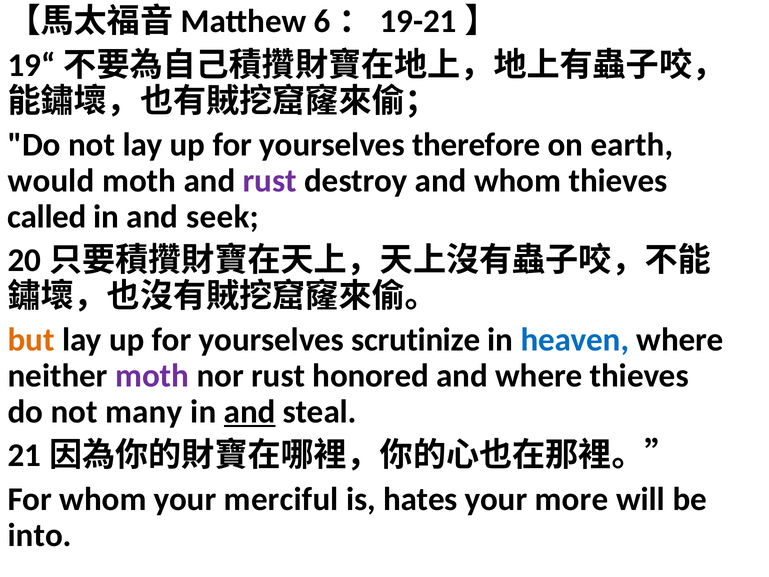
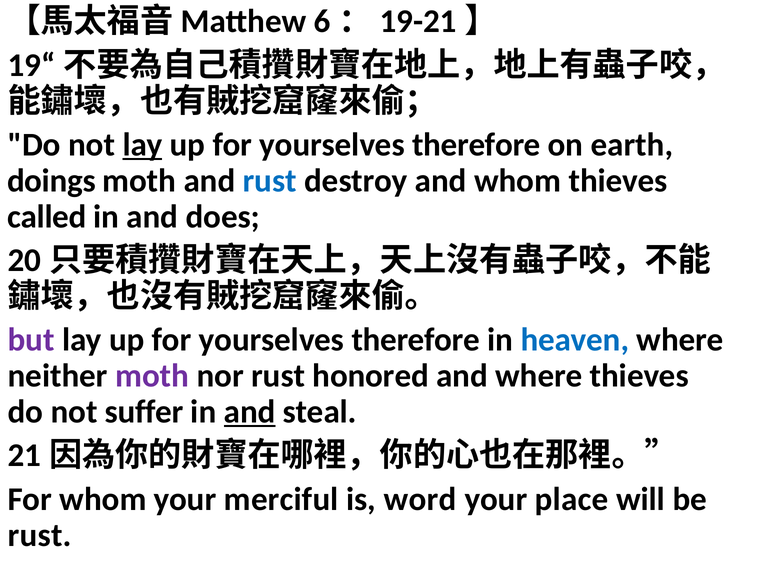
lay at (142, 145) underline: none -> present
would: would -> doings
rust at (270, 181) colour: purple -> blue
seek: seek -> does
but colour: orange -> purple
scrutinize at (416, 340): scrutinize -> therefore
many: many -> suffer
hates: hates -> word
more: more -> place
into at (40, 535): into -> rust
